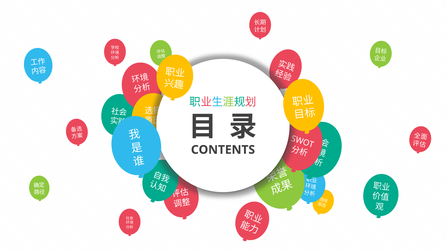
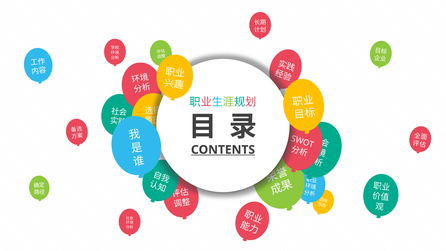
CONTENTS underline: none -> present
